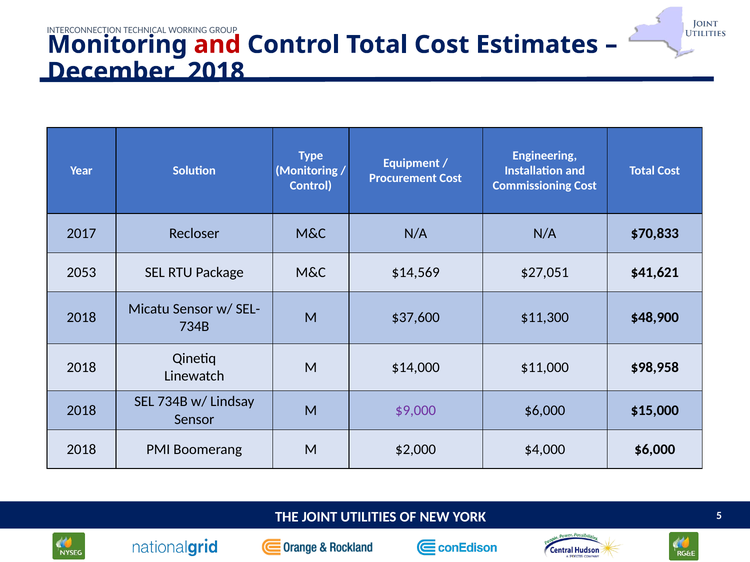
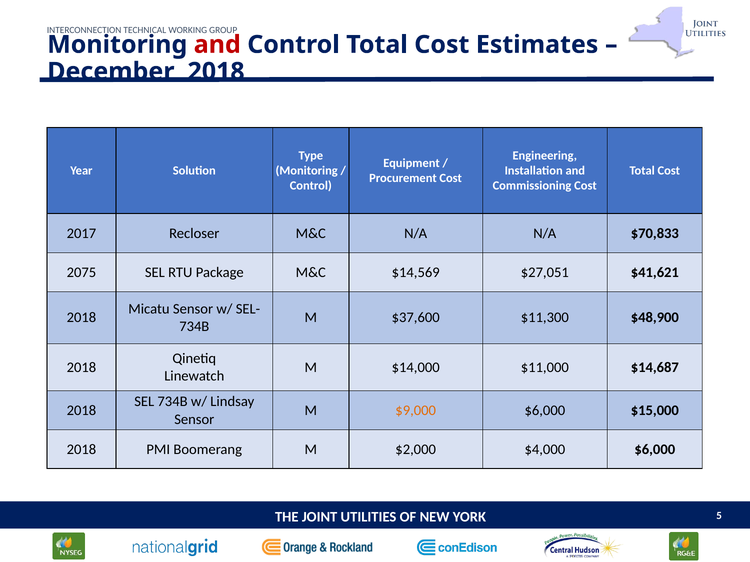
2053: 2053 -> 2075
$98,958: $98,958 -> $14,687
$9,000 colour: purple -> orange
